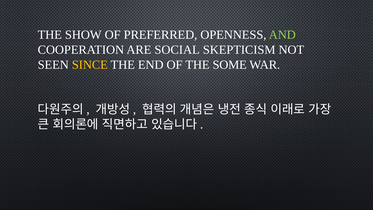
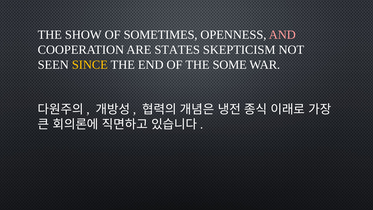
PREFERRED: PREFERRED -> SOMETIMES
AND colour: light green -> pink
SOCIAL: SOCIAL -> STATES
